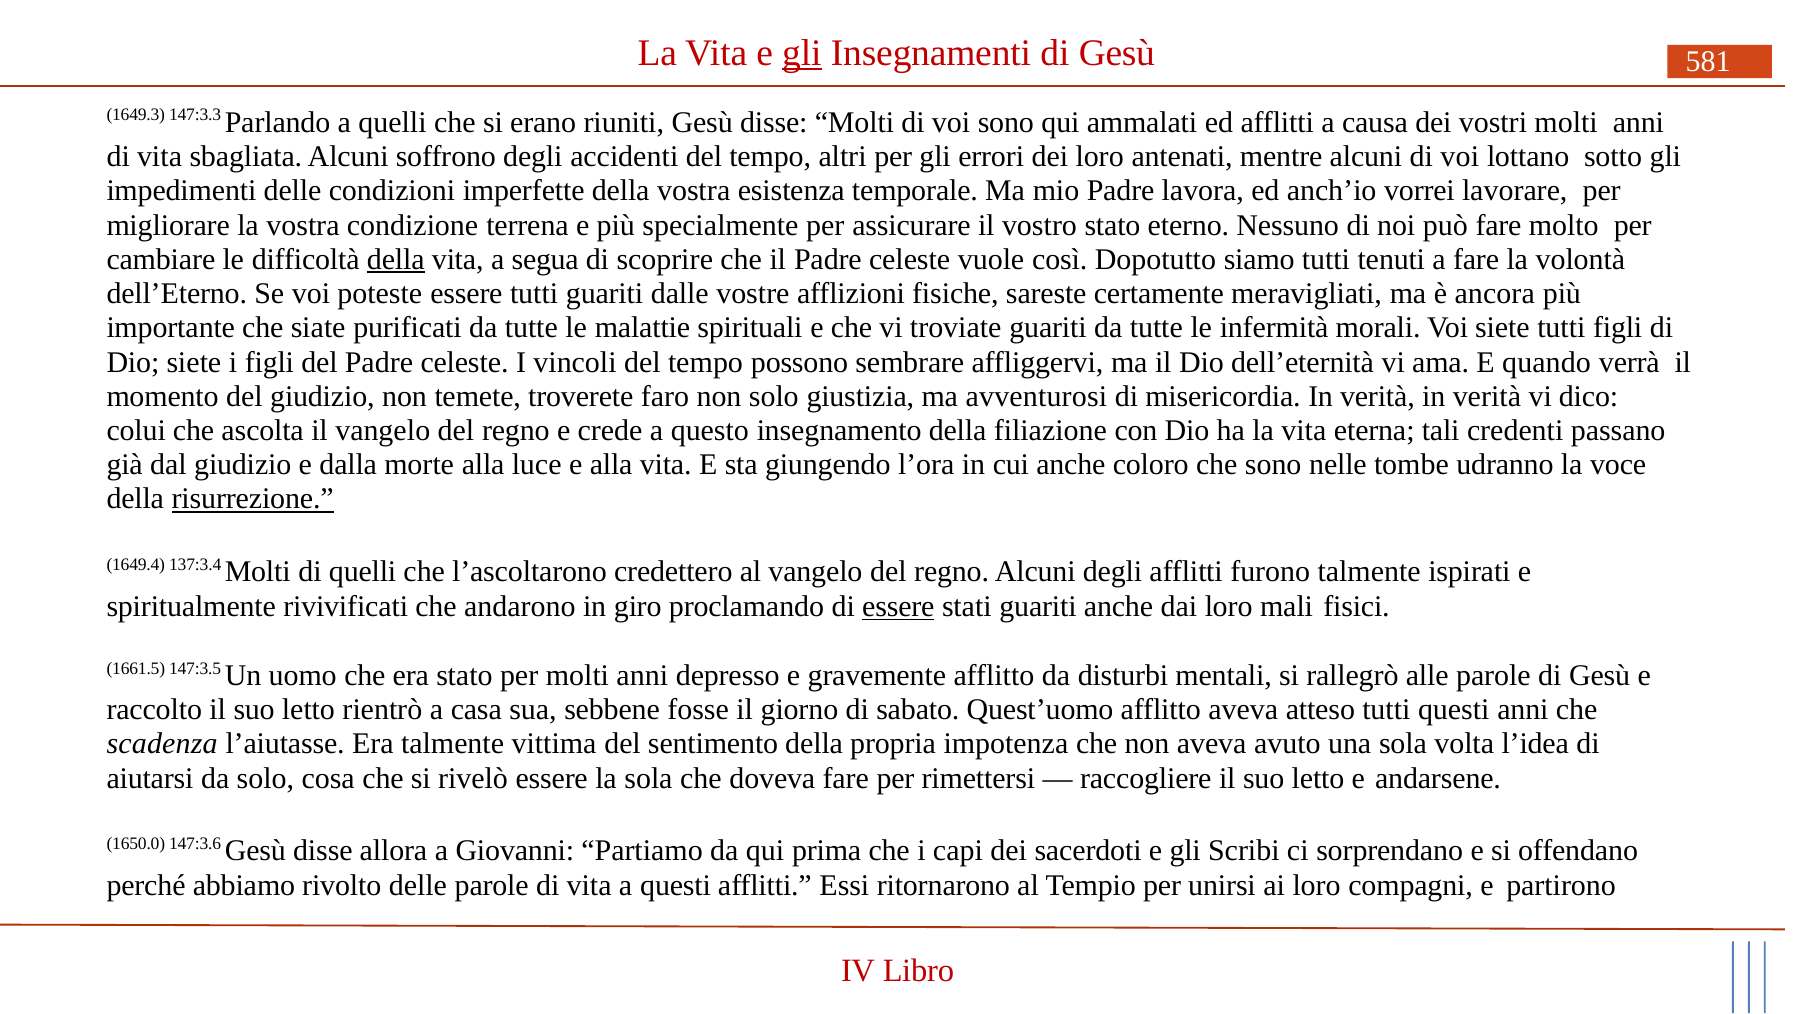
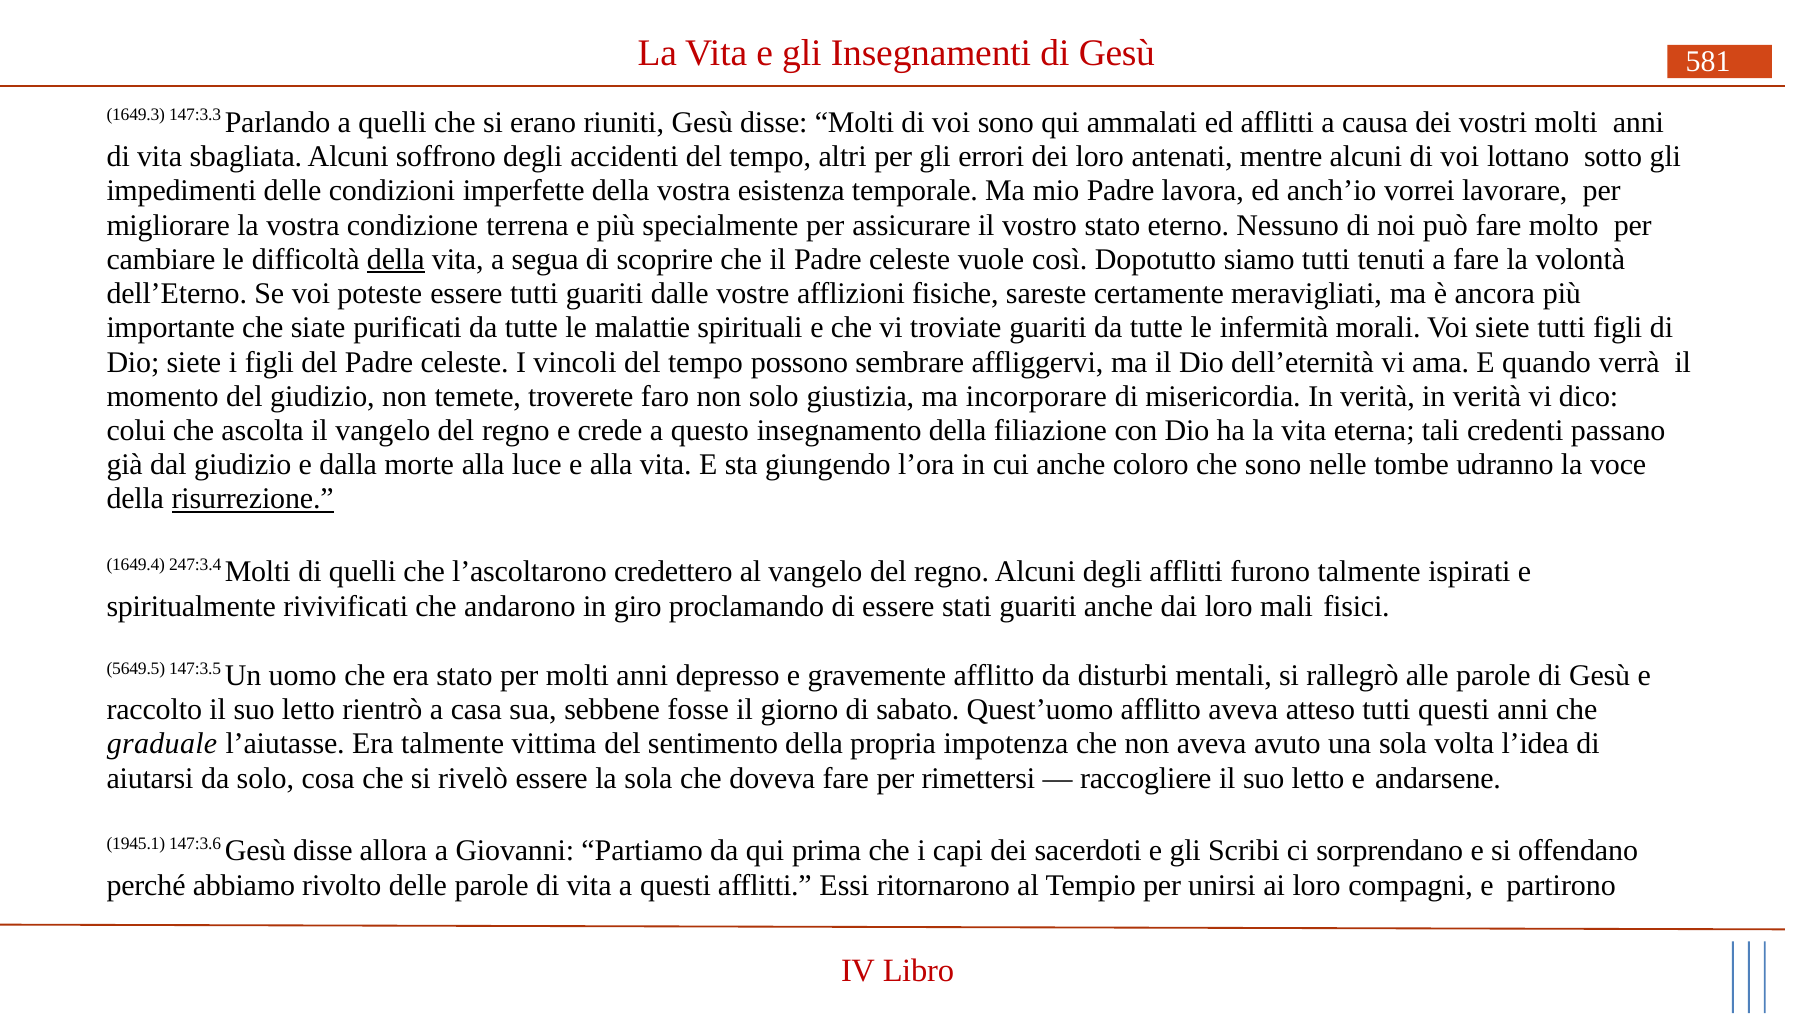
gli at (802, 53) underline: present -> none
avventurosi: avventurosi -> incorporare
137:3.4: 137:3.4 -> 247:3.4
essere at (898, 606) underline: present -> none
1661.5: 1661.5 -> 5649.5
scadenza: scadenza -> graduale
1650.0: 1650.0 -> 1945.1
